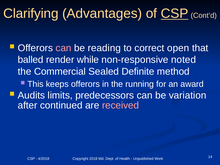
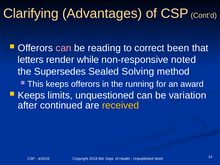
CSP at (175, 14) underline: present -> none
open: open -> been
balled: balled -> letters
Commercial: Commercial -> Supersedes
Definite: Definite -> Solving
Audits at (31, 95): Audits -> Keeps
predecessors: predecessors -> unquestioned
received colour: pink -> yellow
